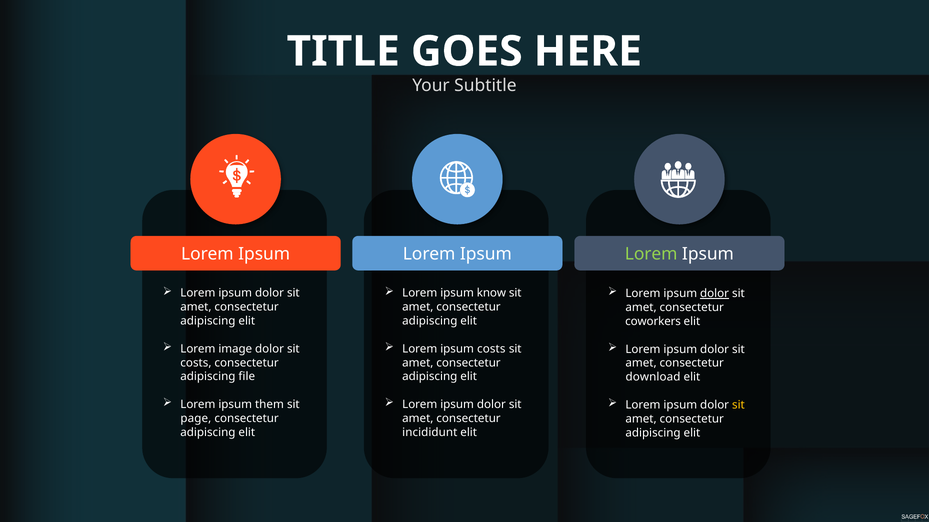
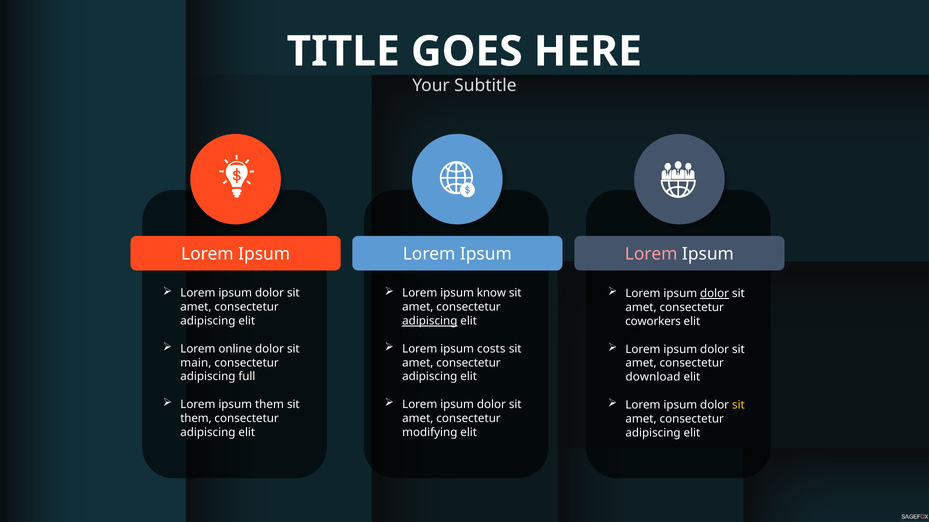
Lorem at (651, 254) colour: light green -> pink
adipiscing at (430, 321) underline: none -> present
image: image -> online
costs at (196, 363): costs -> main
file: file -> full
page at (196, 419): page -> them
incididunt: incididunt -> modifying
